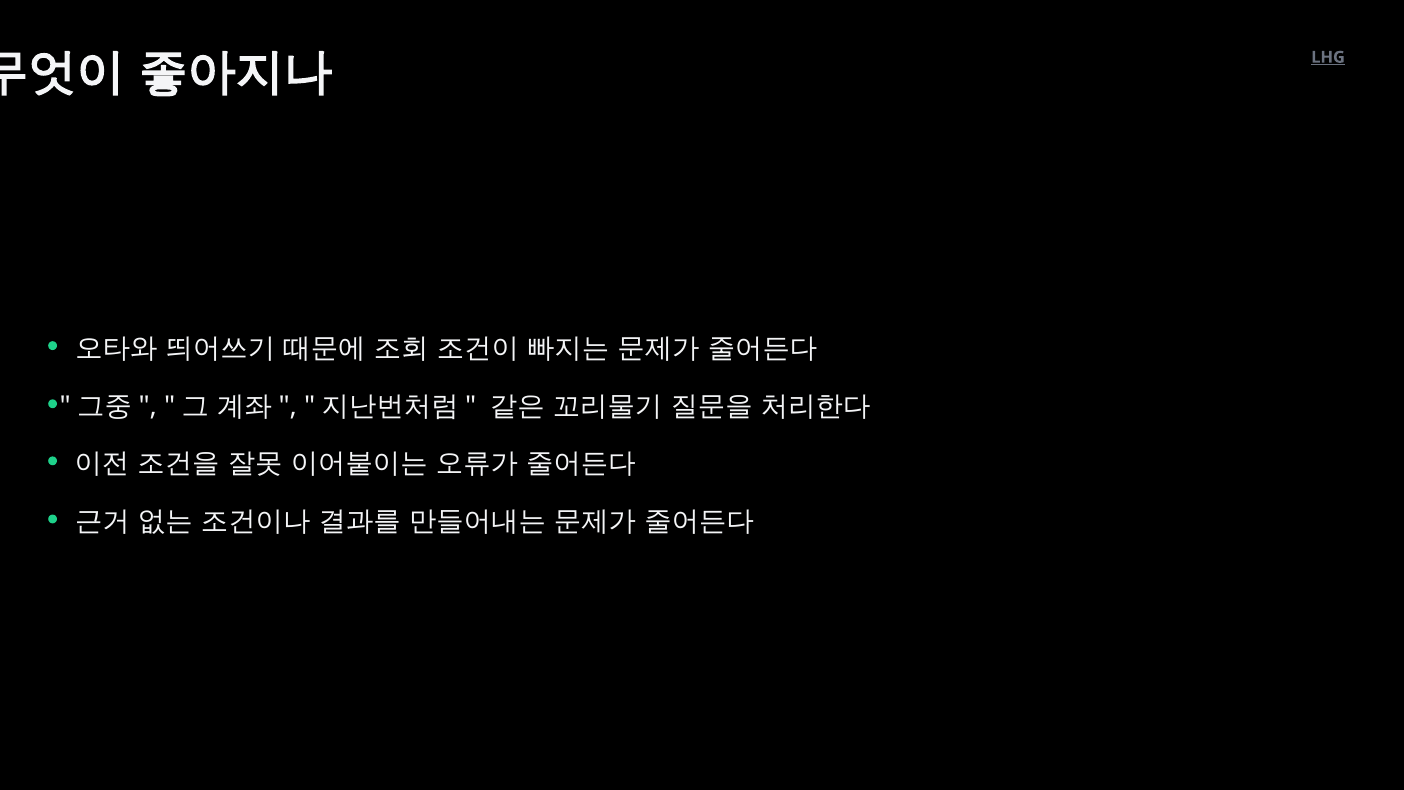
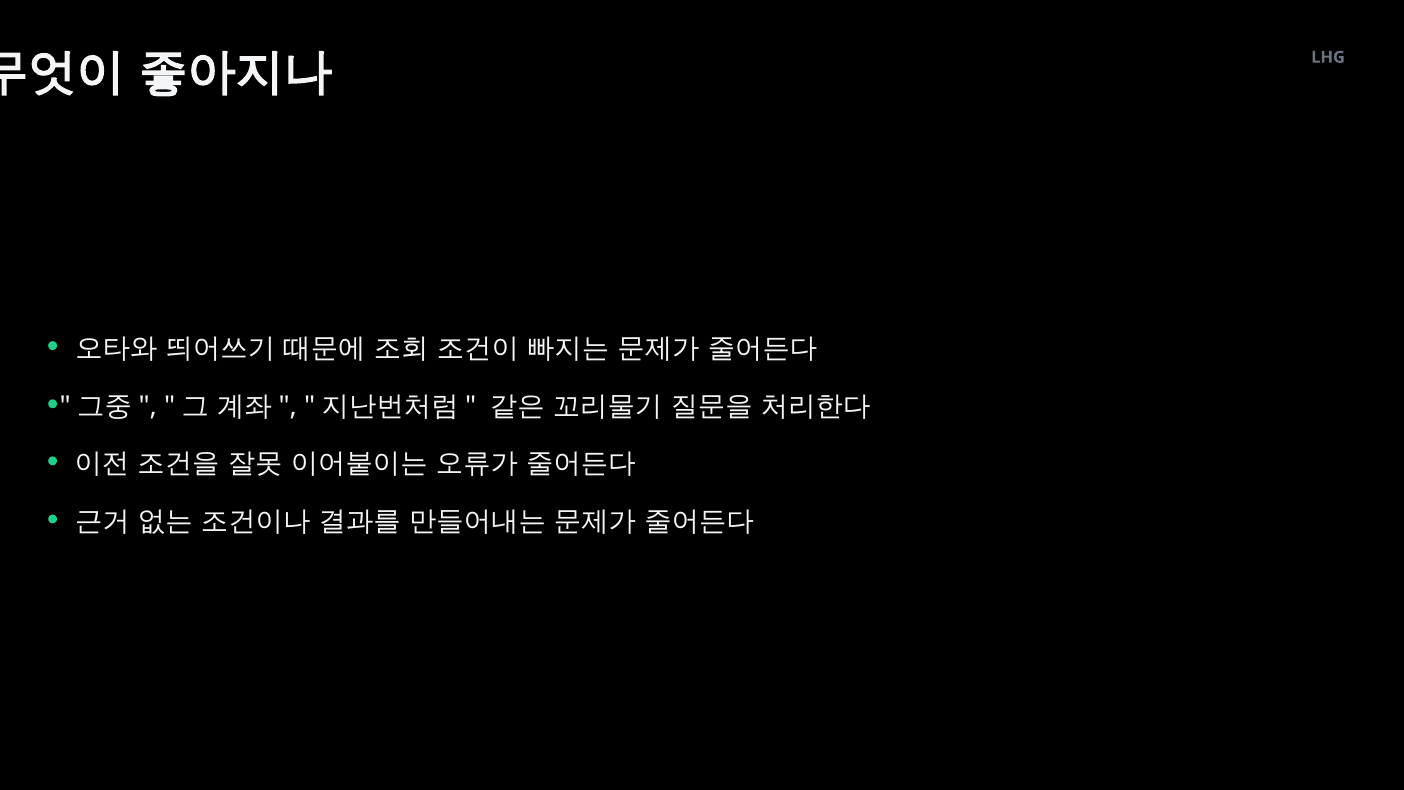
LHG underline: present -> none
